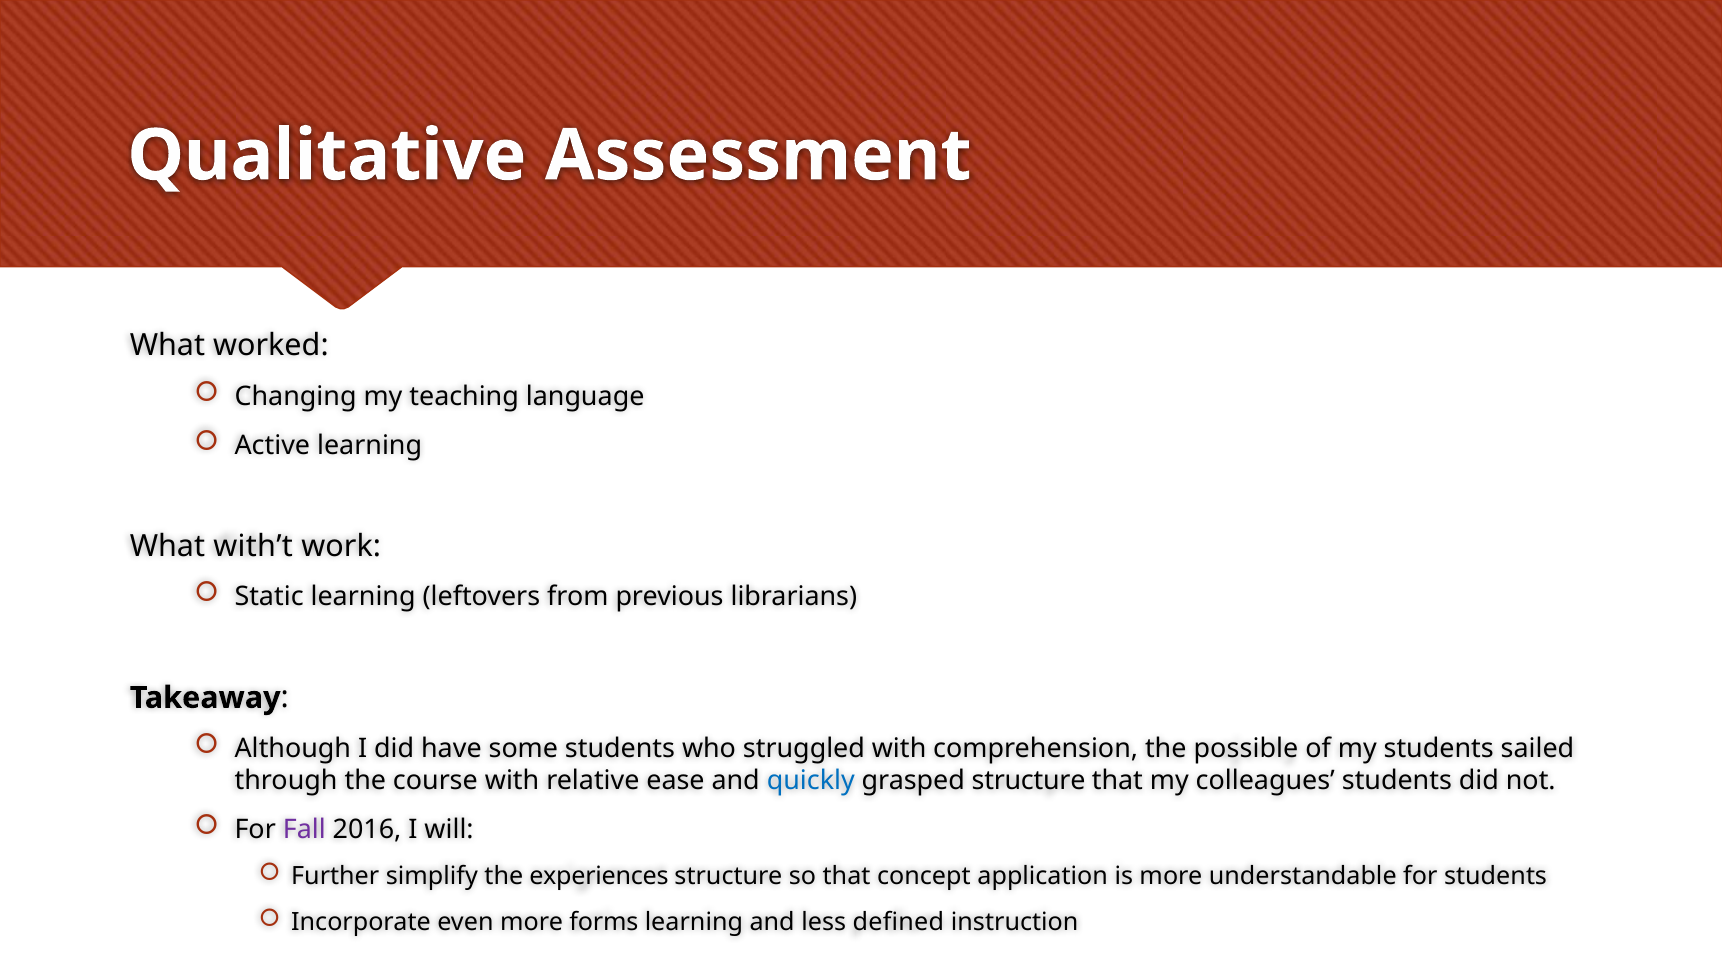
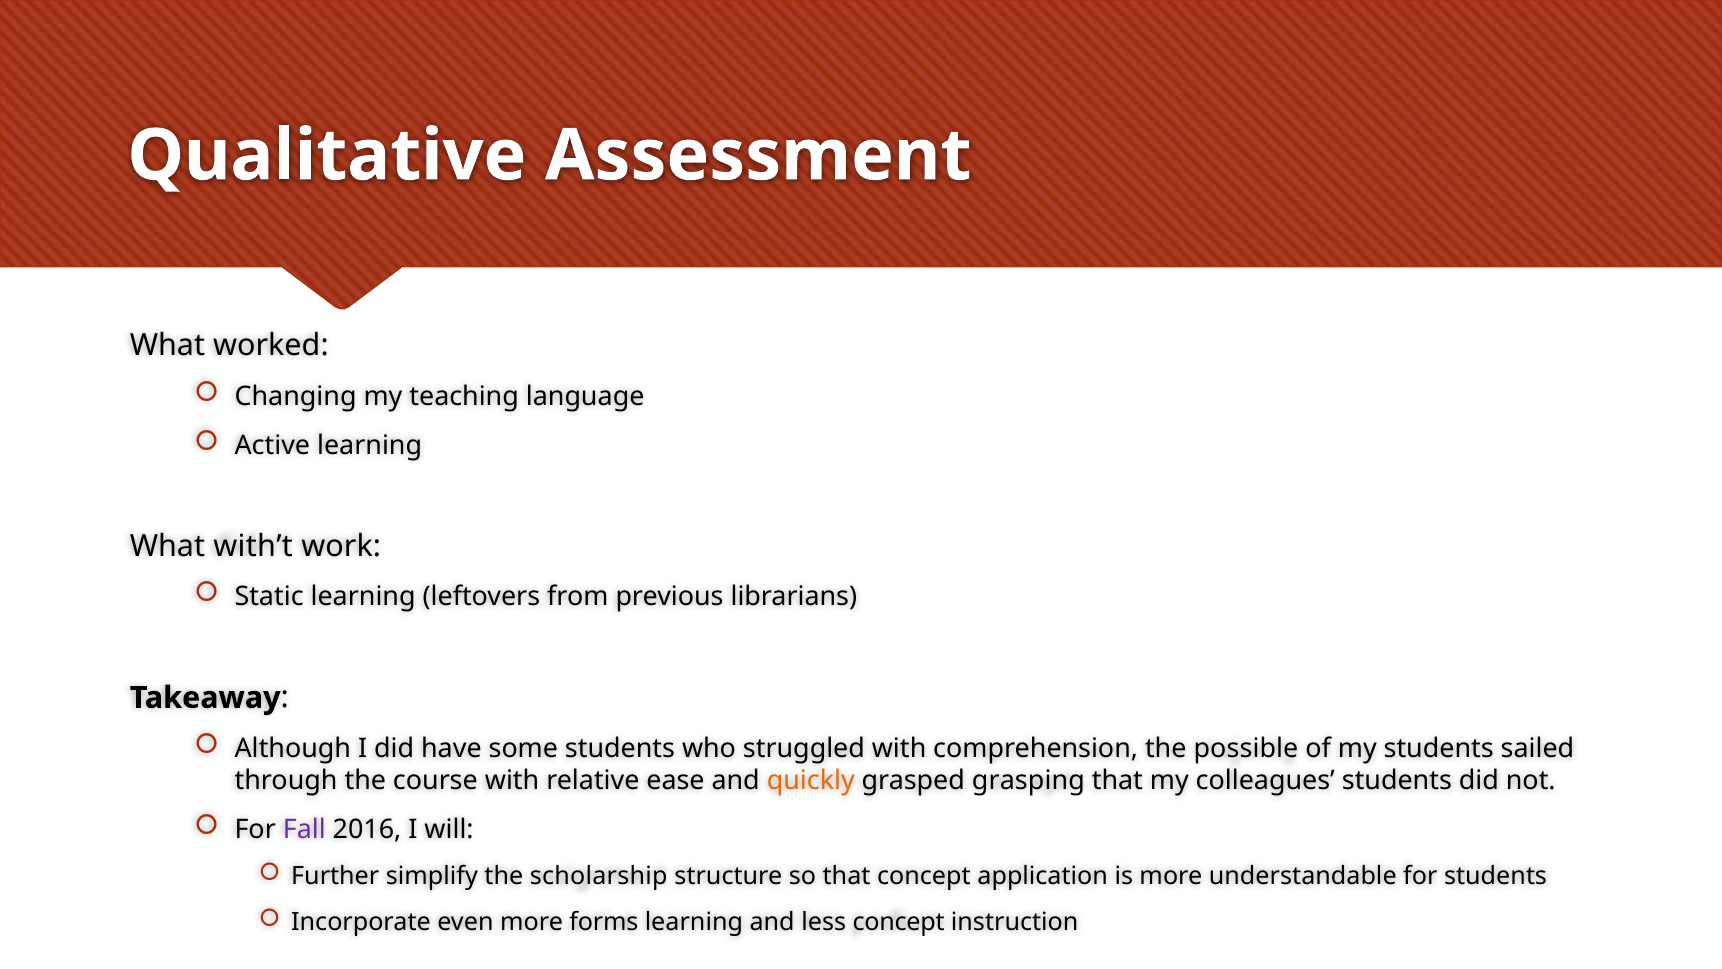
quickly colour: blue -> orange
grasped structure: structure -> grasping
experiences: experiences -> scholarship
less defined: defined -> concept
